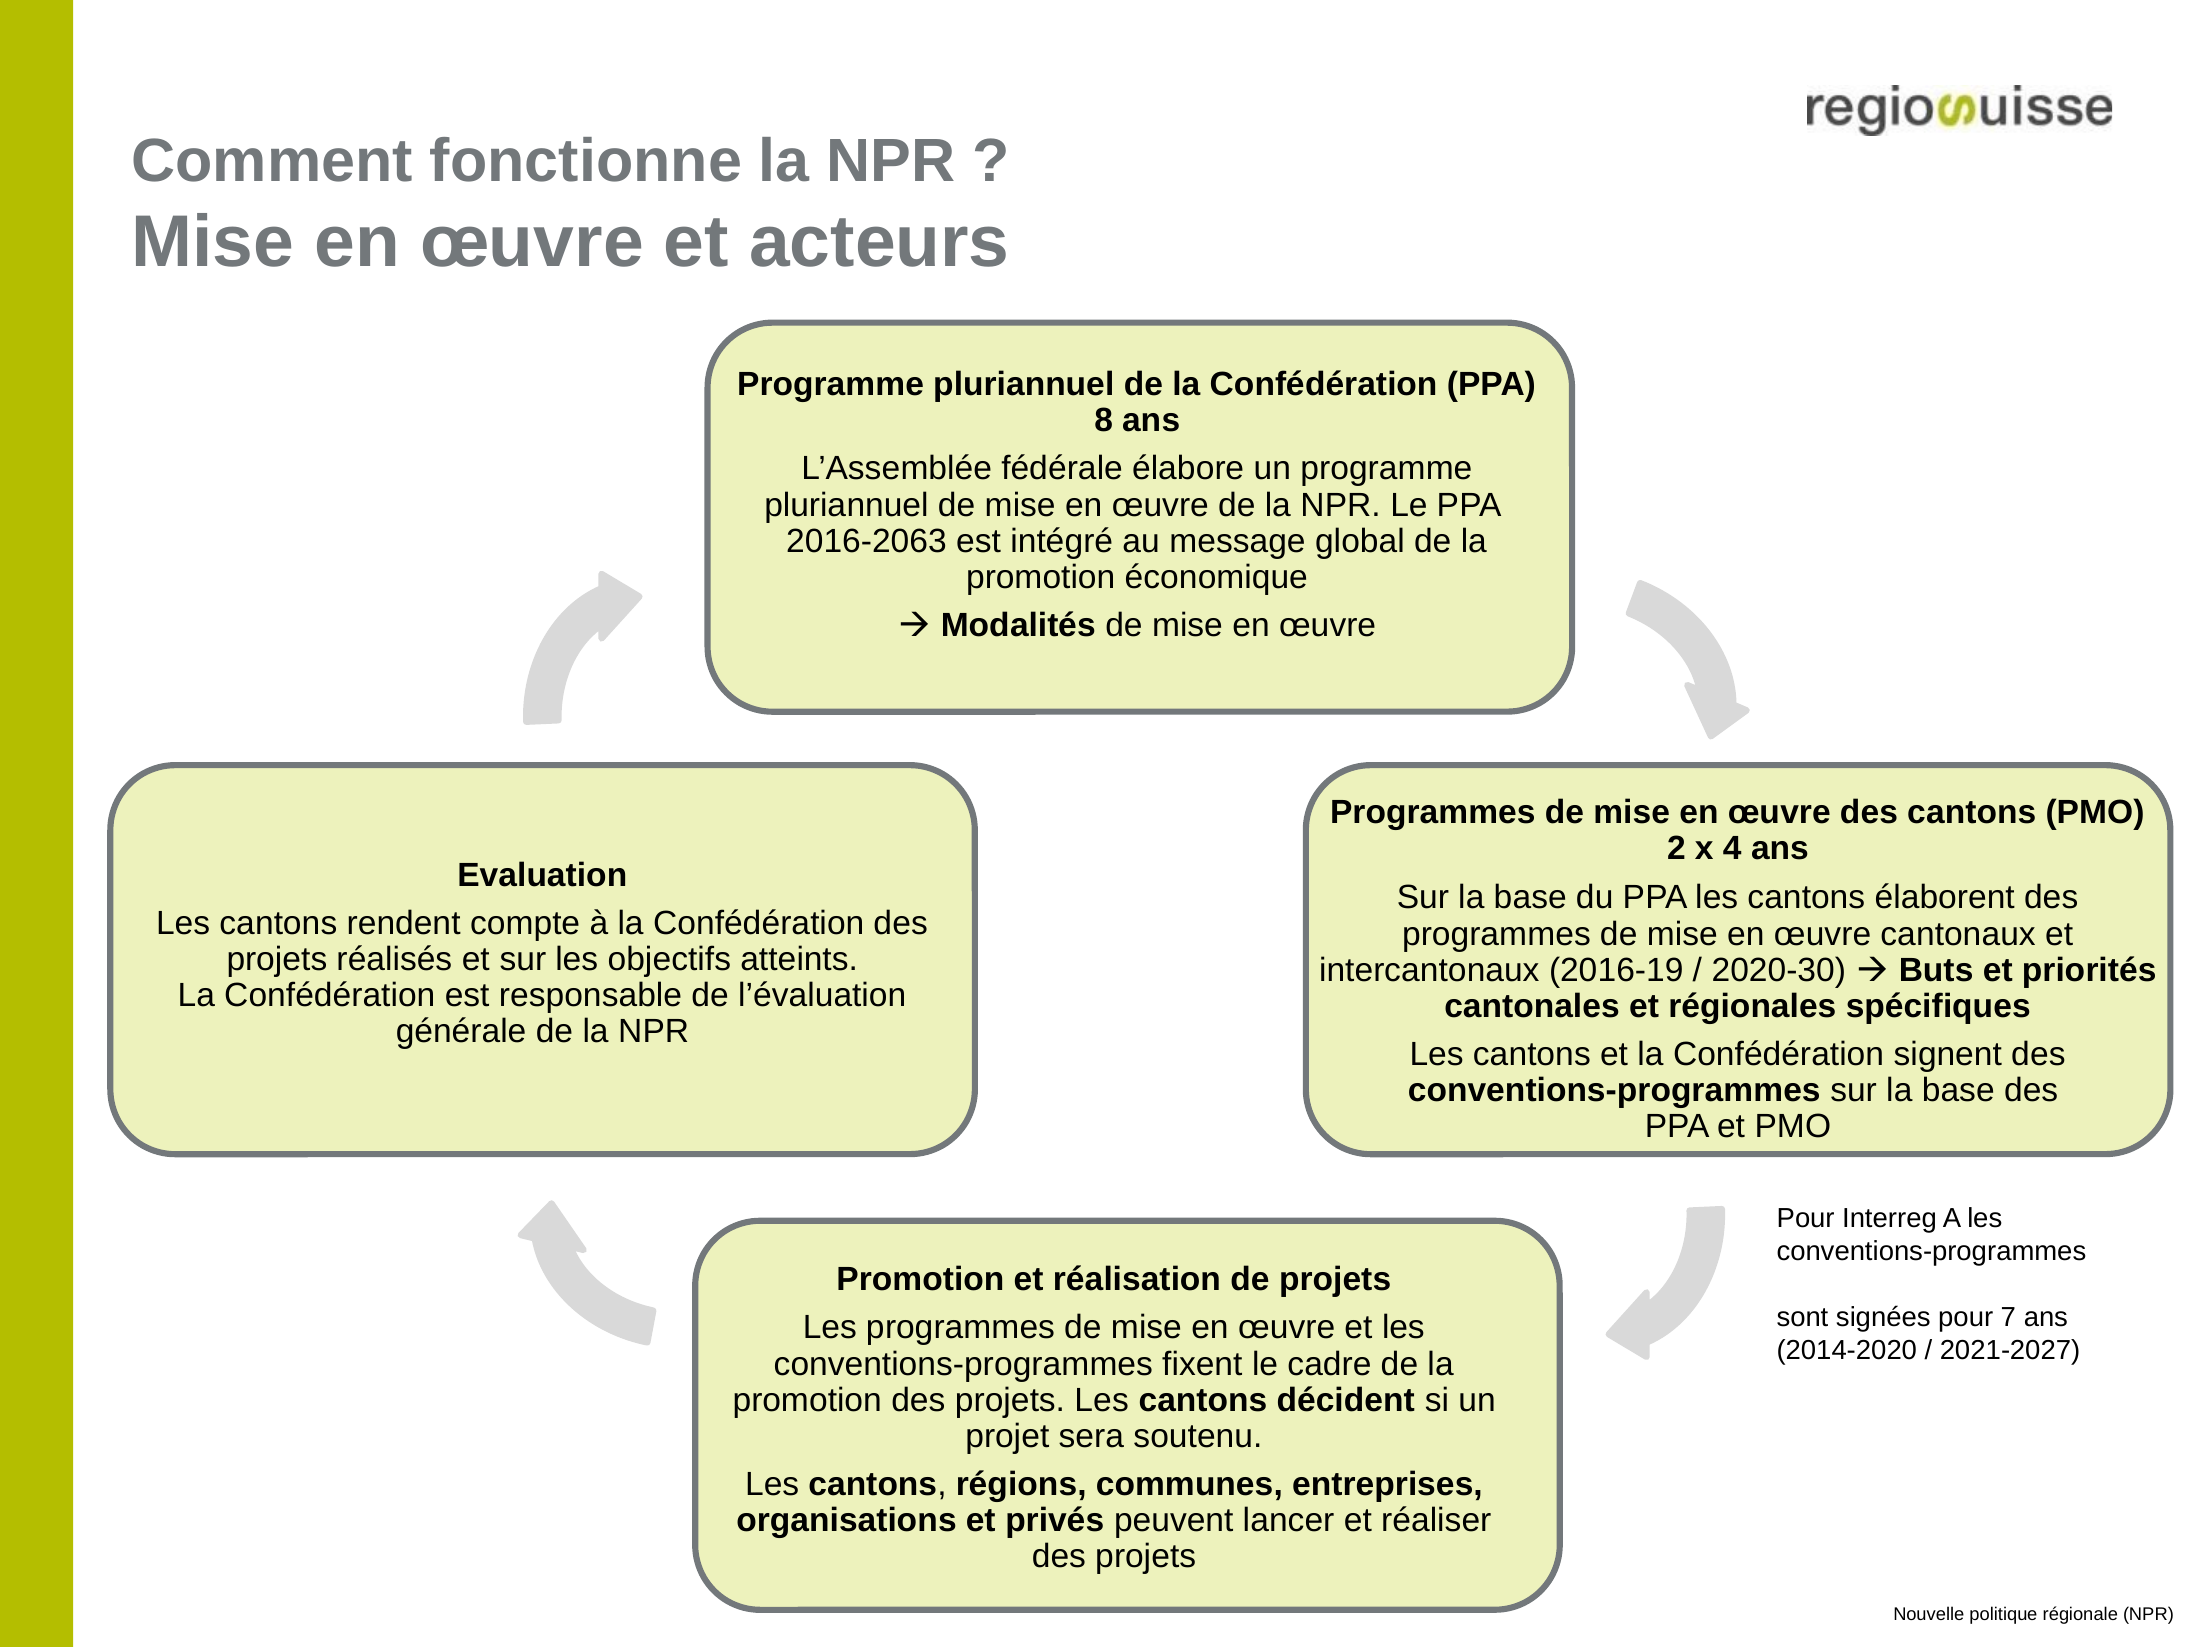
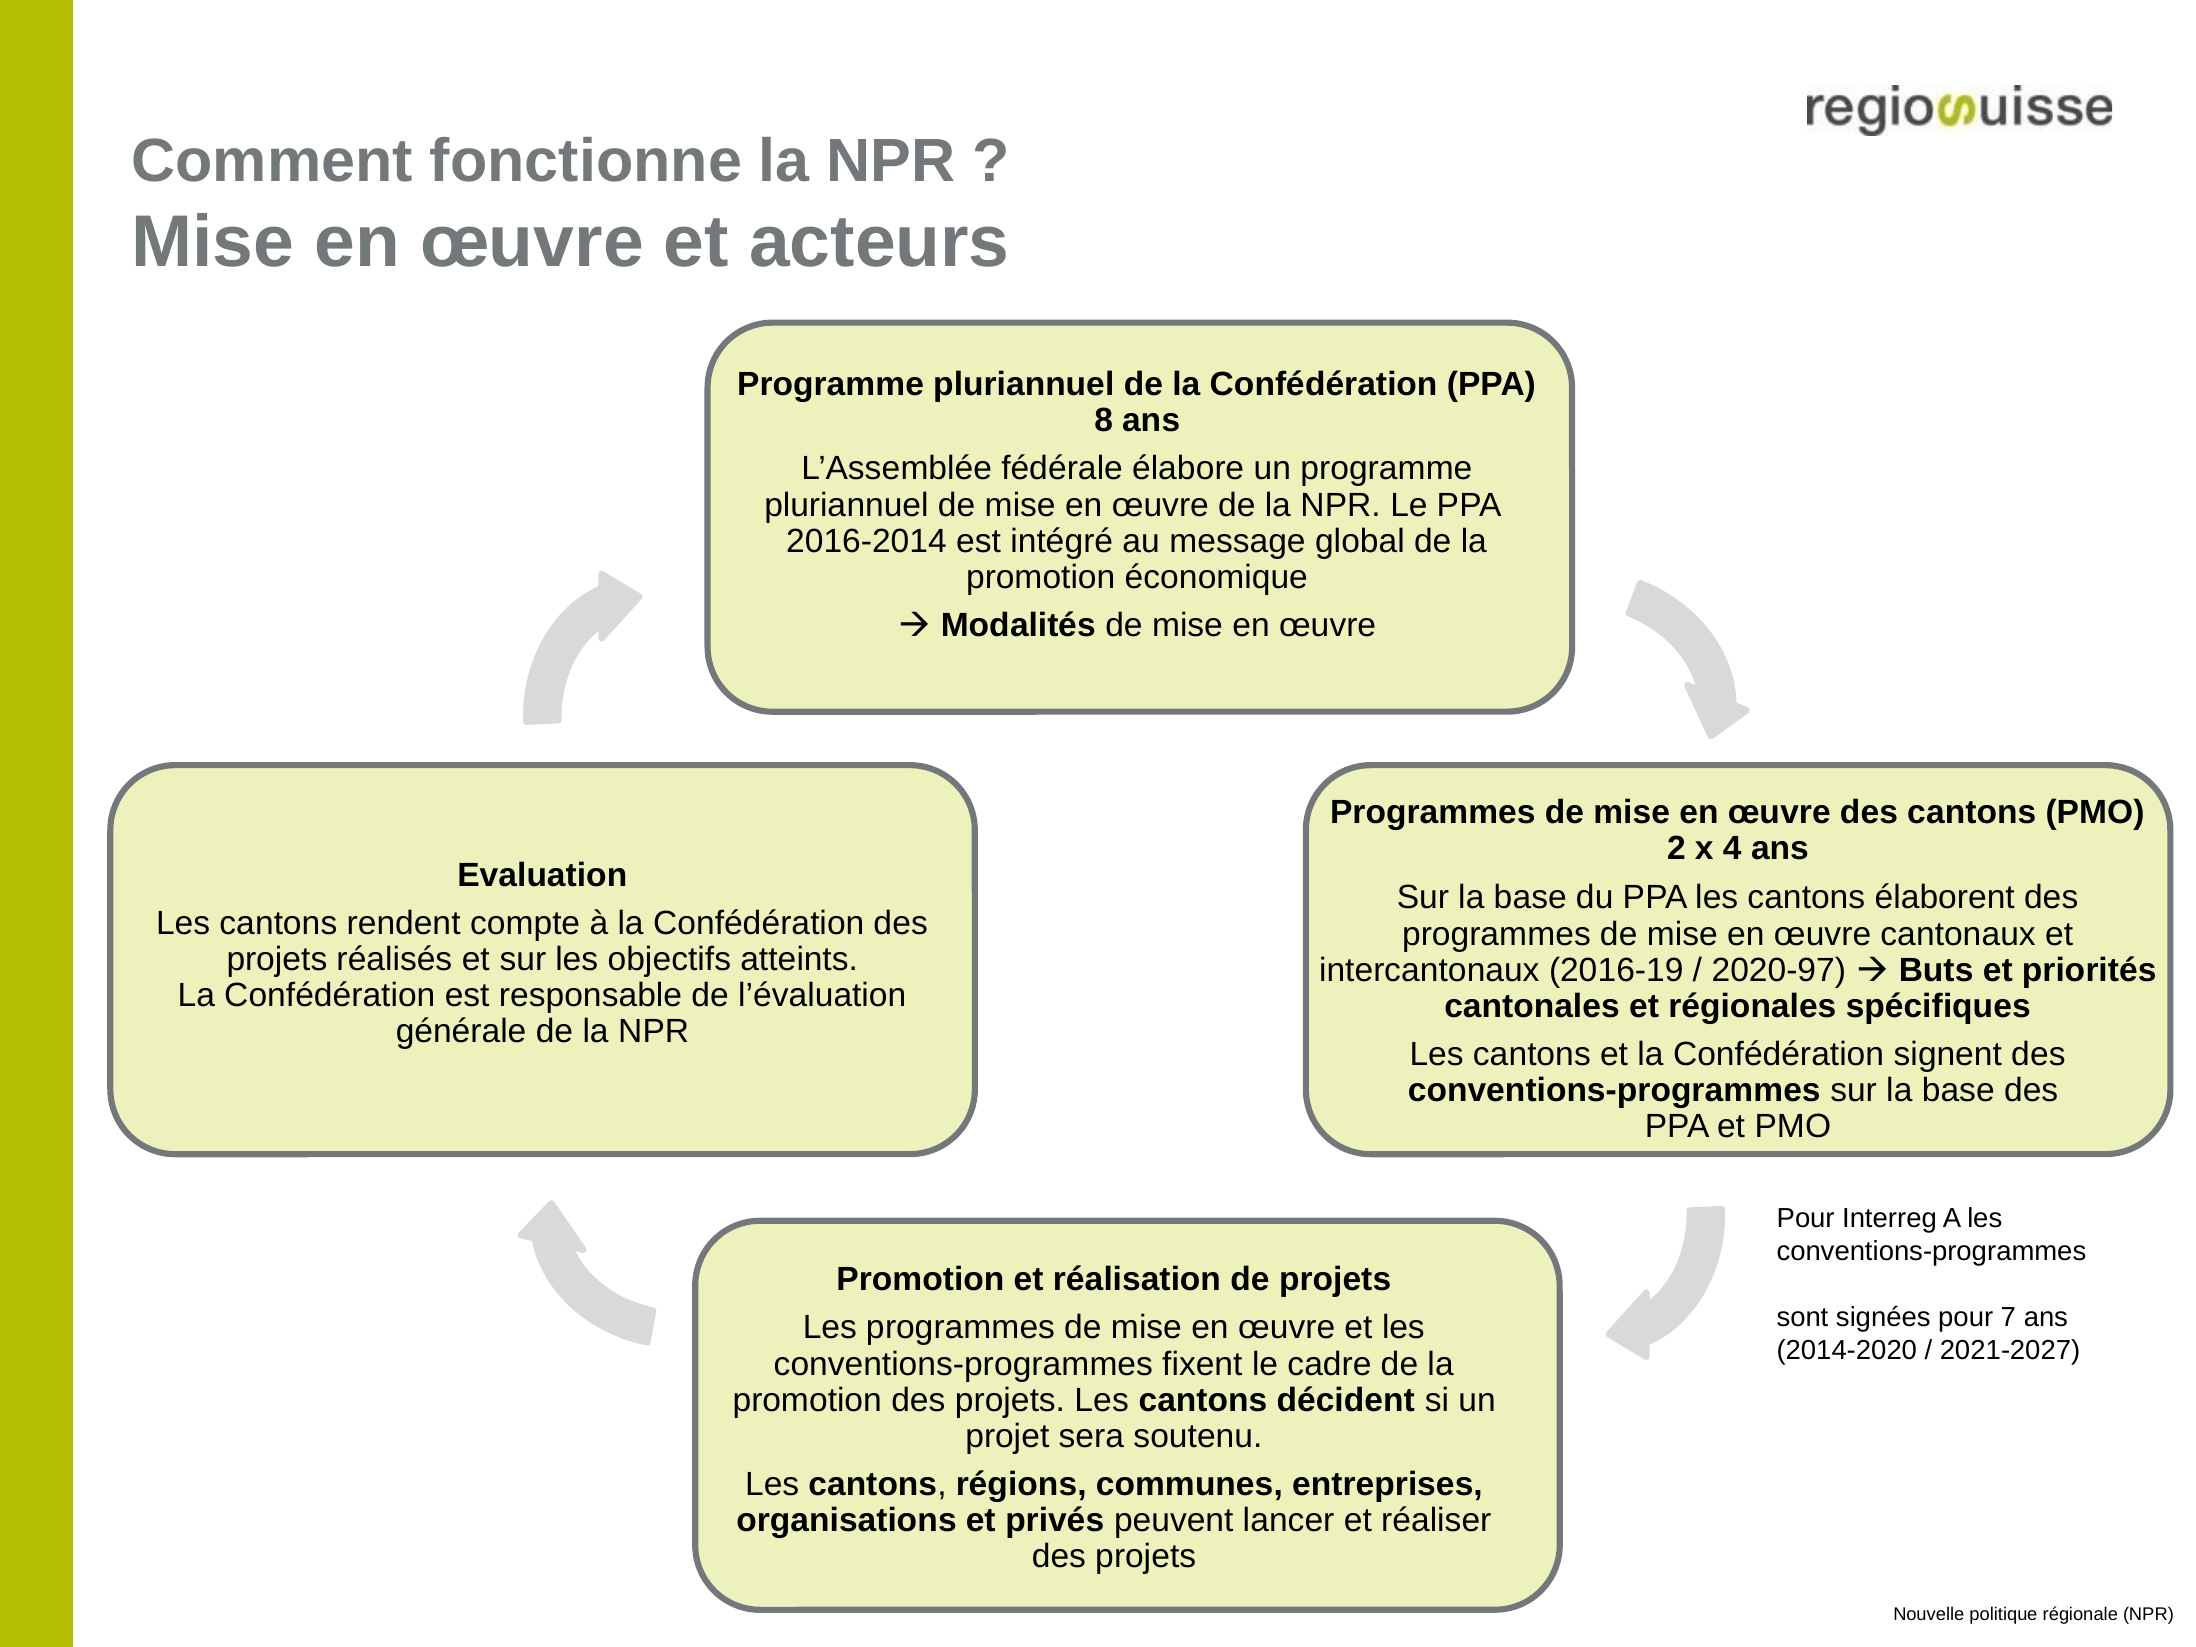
2016-2063: 2016-2063 -> 2016-2014
2020-30: 2020-30 -> 2020-97
